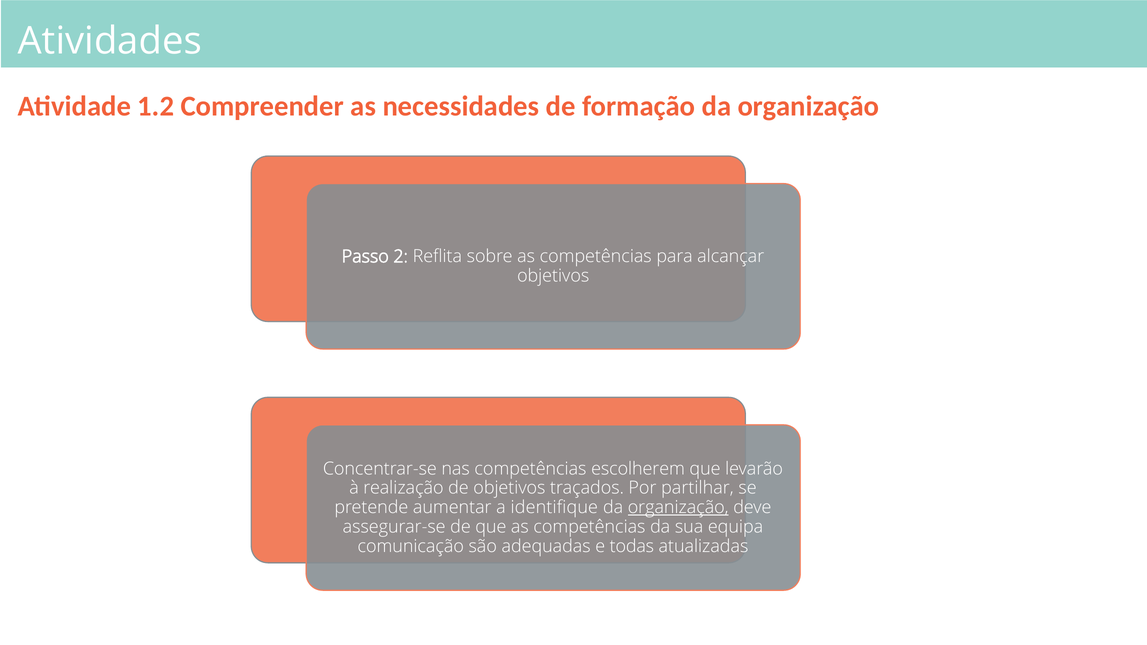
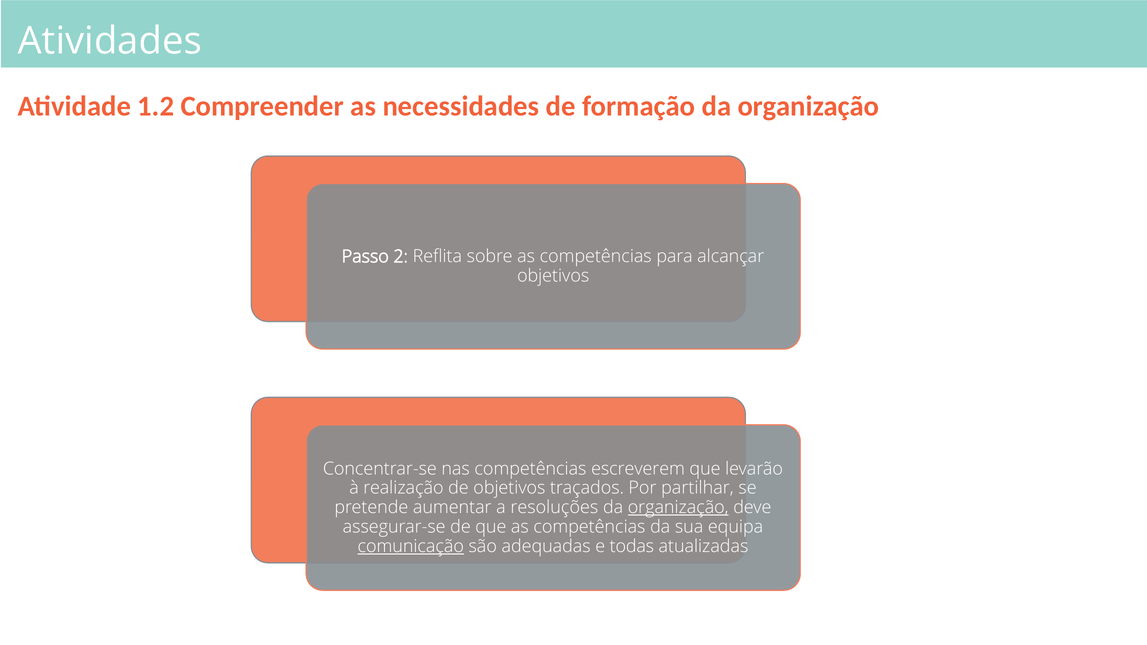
escolherem: escolherem -> escreverem
identifique: identifique -> resoluções
comunicação underline: none -> present
